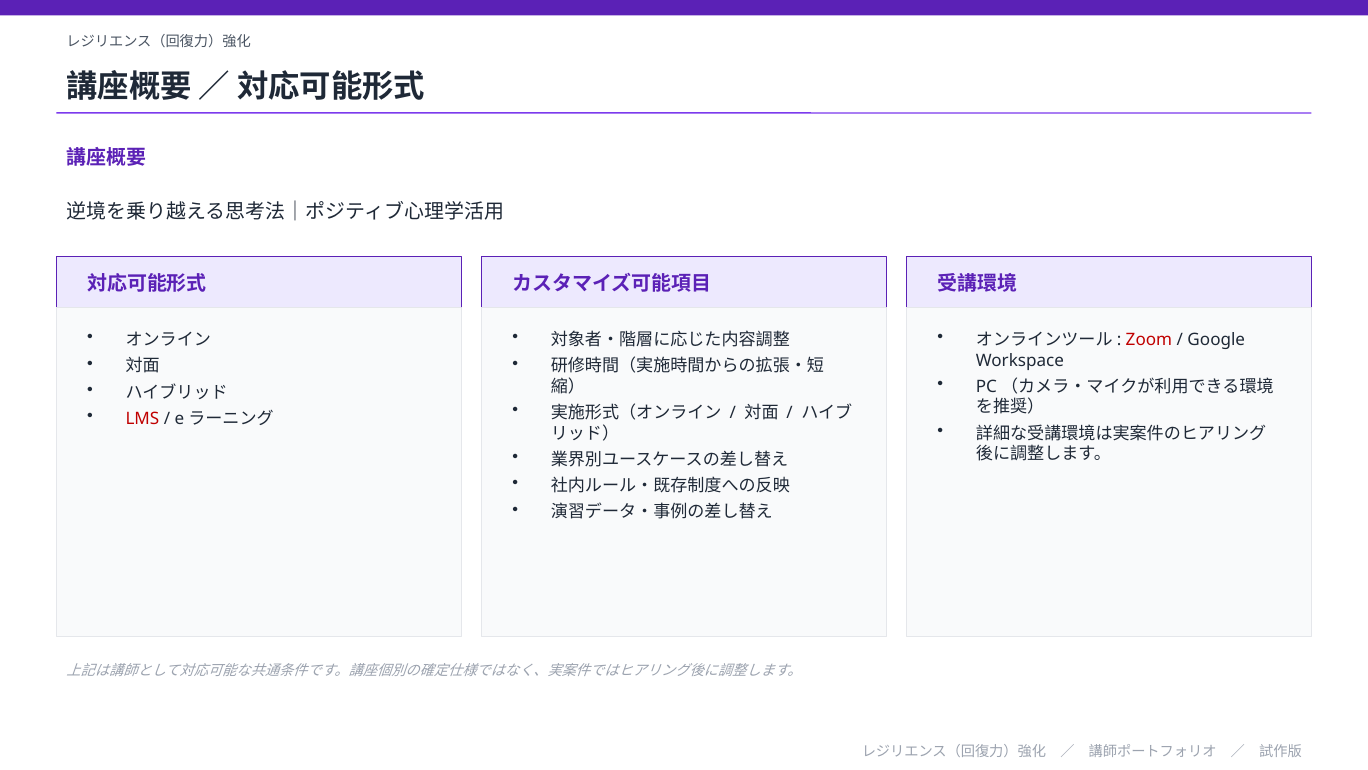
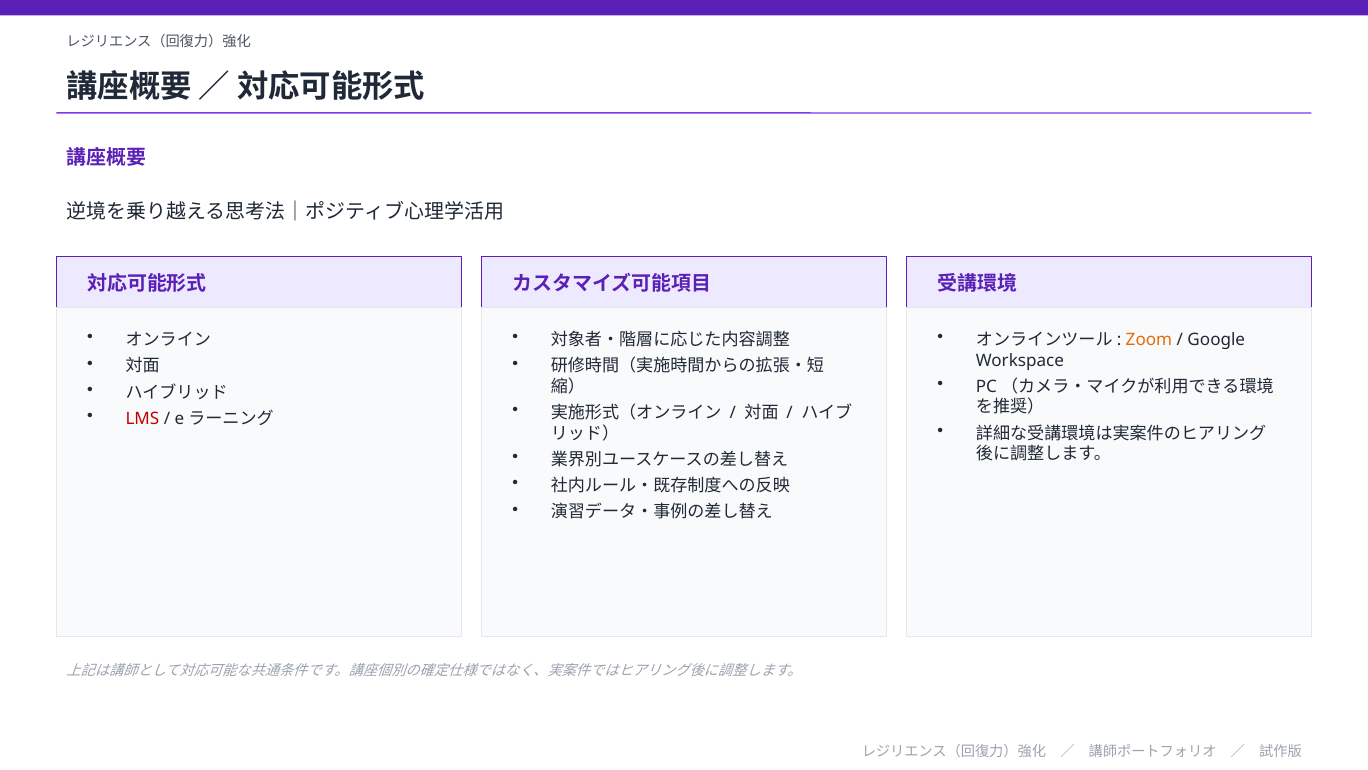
Zoom colour: red -> orange
